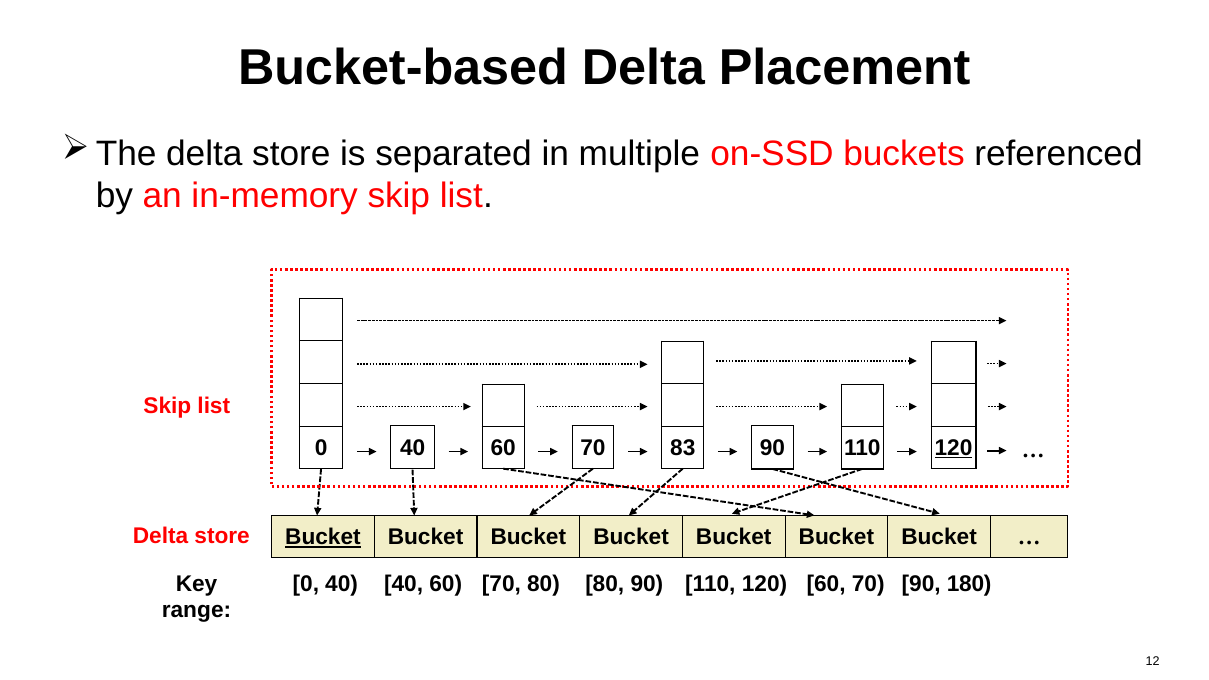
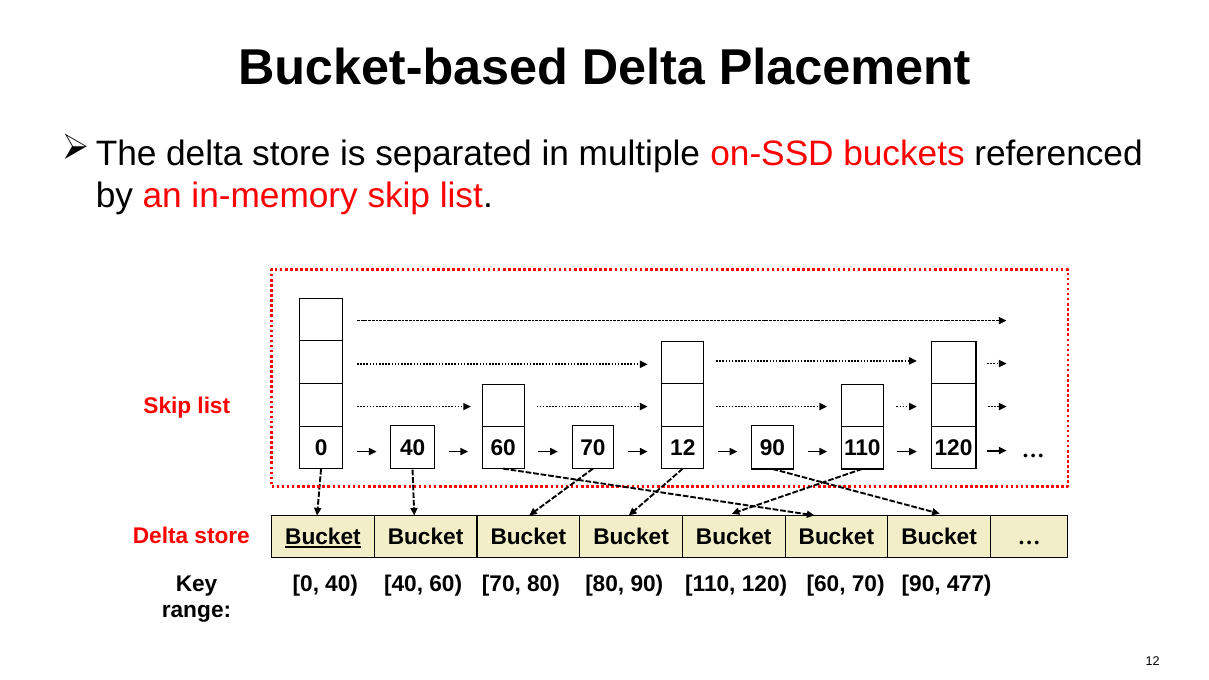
70 83: 83 -> 12
120 at (953, 448) underline: present -> none
180: 180 -> 477
